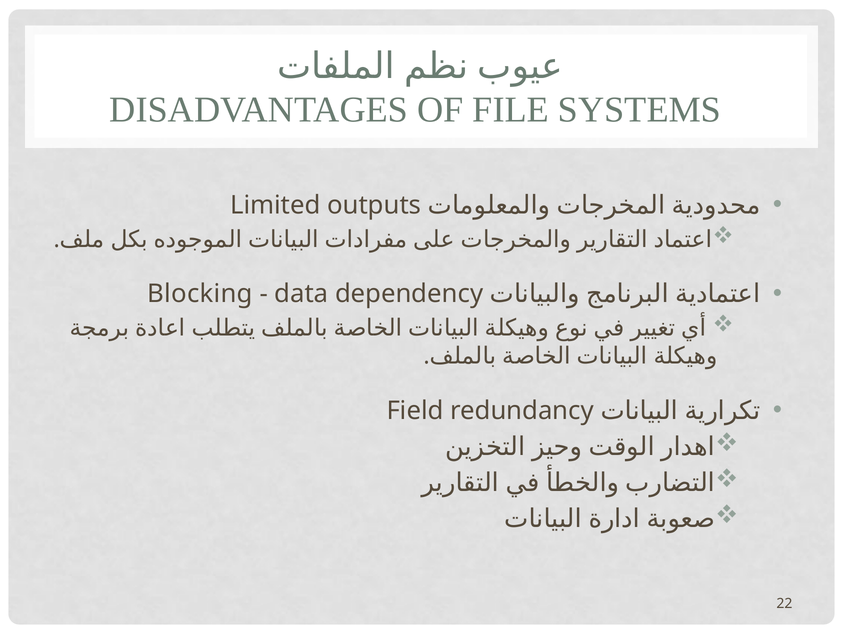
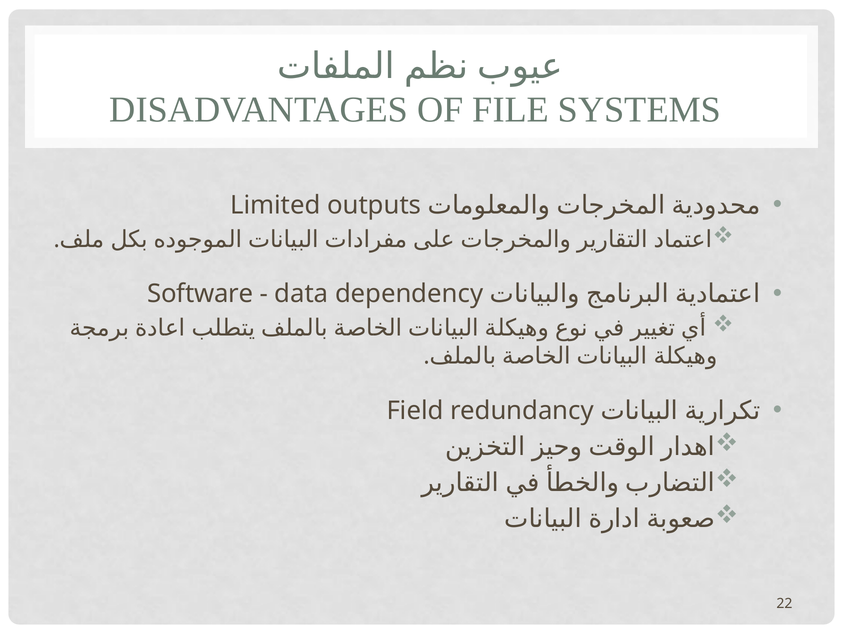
Blocking: Blocking -> Software
